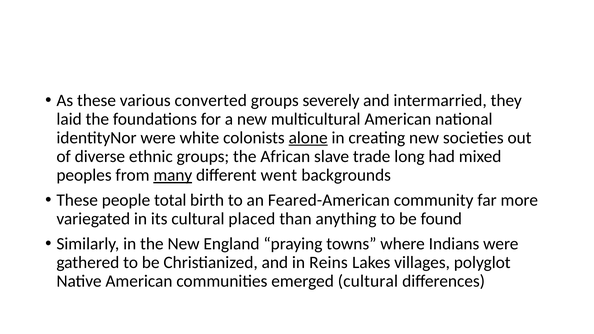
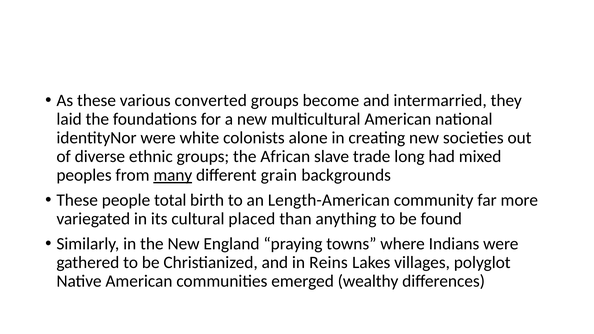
severely: severely -> become
alone underline: present -> none
went: went -> grain
Feared-American: Feared-American -> Length-American
emerged cultural: cultural -> wealthy
